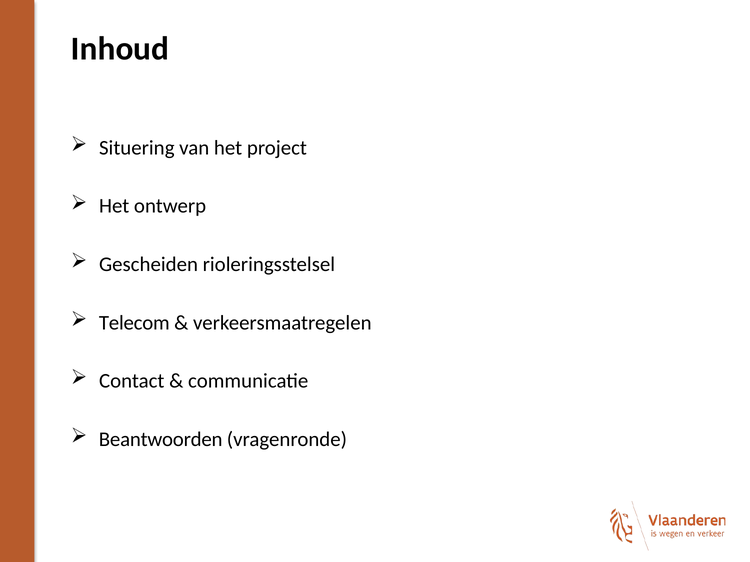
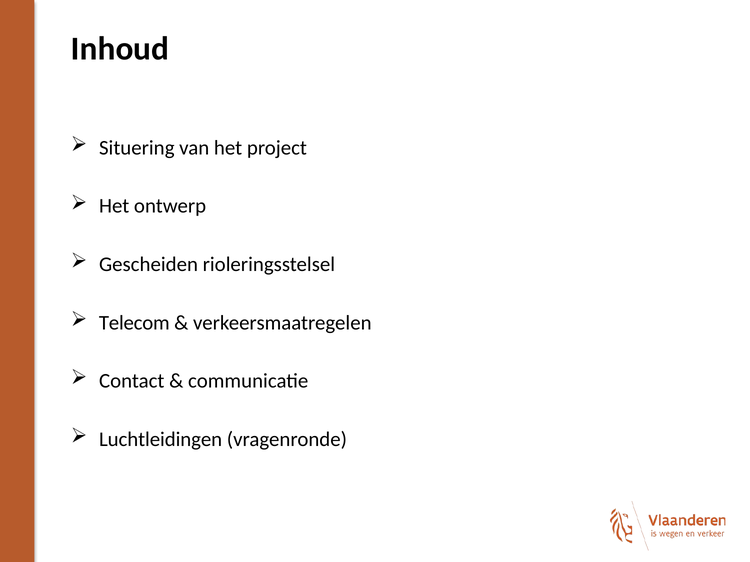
Beantwoorden: Beantwoorden -> Luchtleidingen
